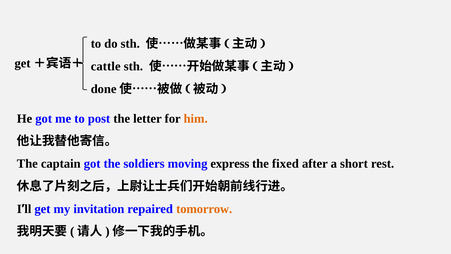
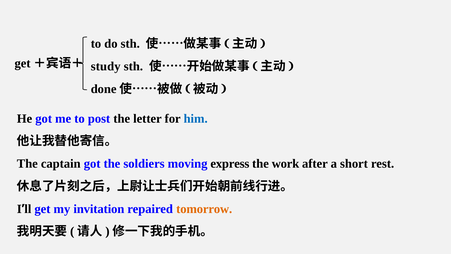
cattle: cattle -> study
him colour: orange -> blue
fixed: fixed -> work
